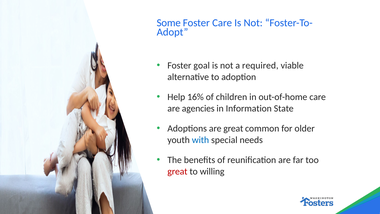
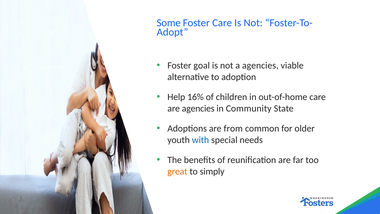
a required: required -> agencies
Information: Information -> Community
are great: great -> from
great at (177, 171) colour: red -> orange
willing: willing -> simply
